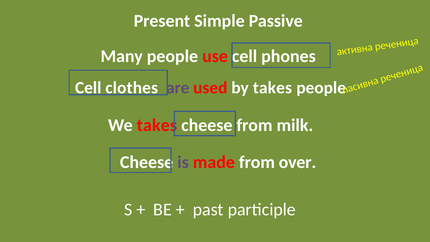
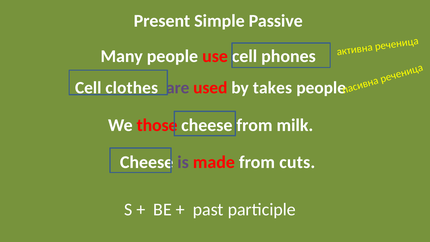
We takes: takes -> those
over: over -> cuts
